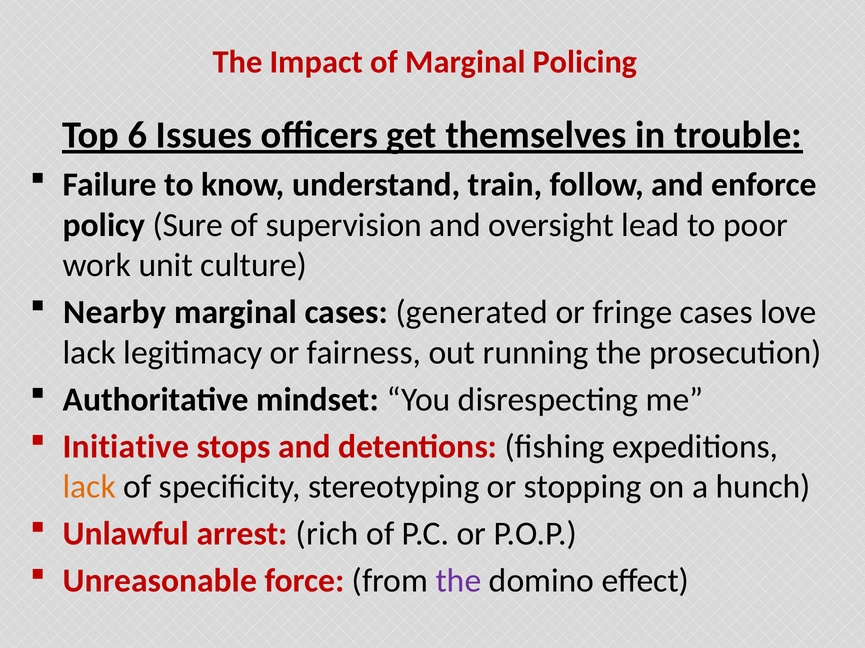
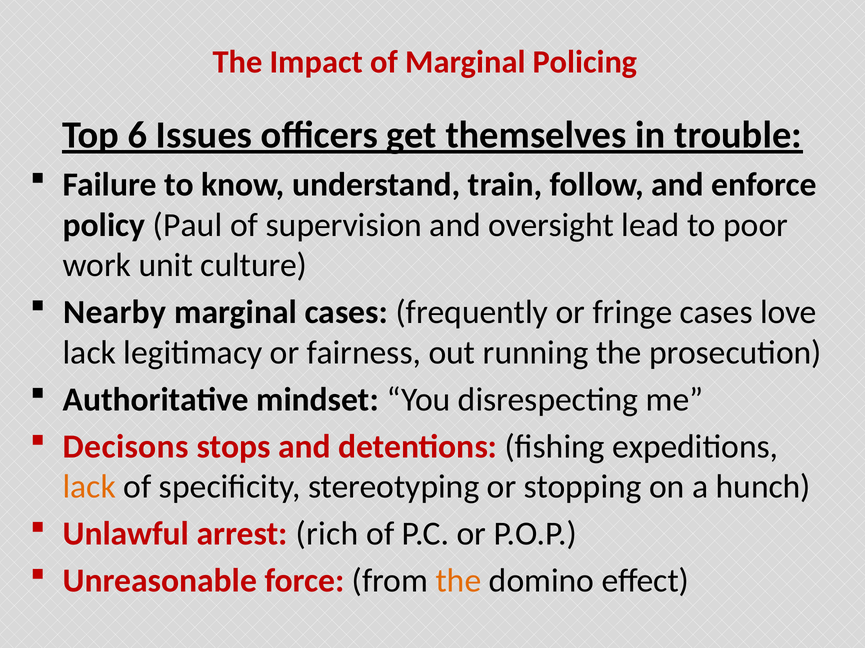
Sure: Sure -> Paul
generated: generated -> frequently
Initiative: Initiative -> Decisons
the at (459, 581) colour: purple -> orange
